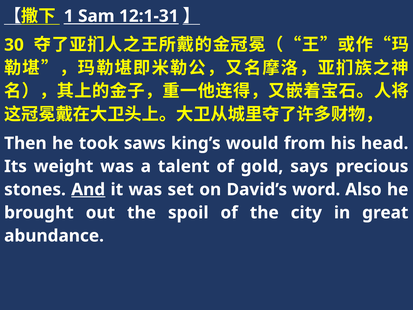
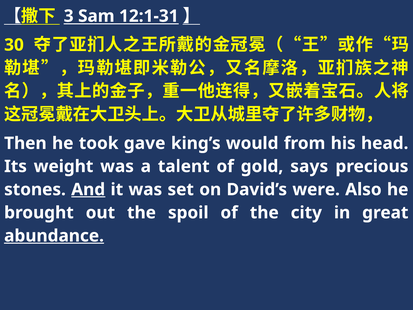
1: 1 -> 3
saws: saws -> gave
word: word -> were
abundance underline: none -> present
